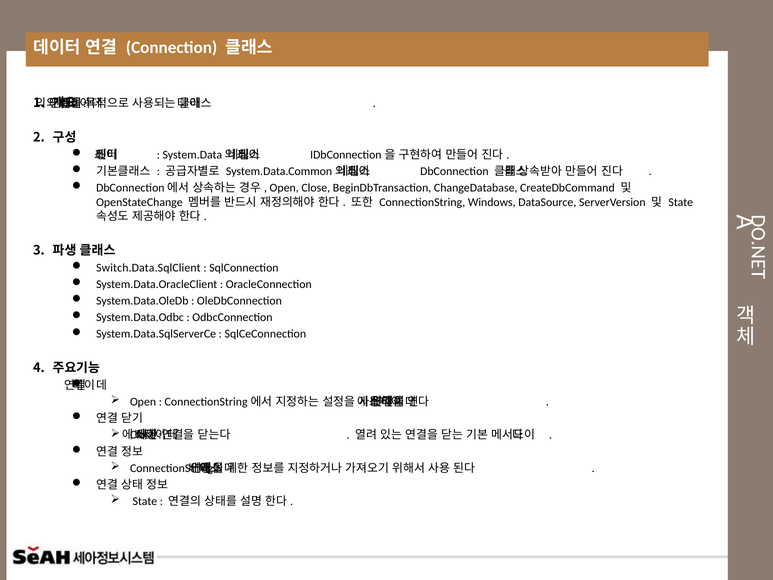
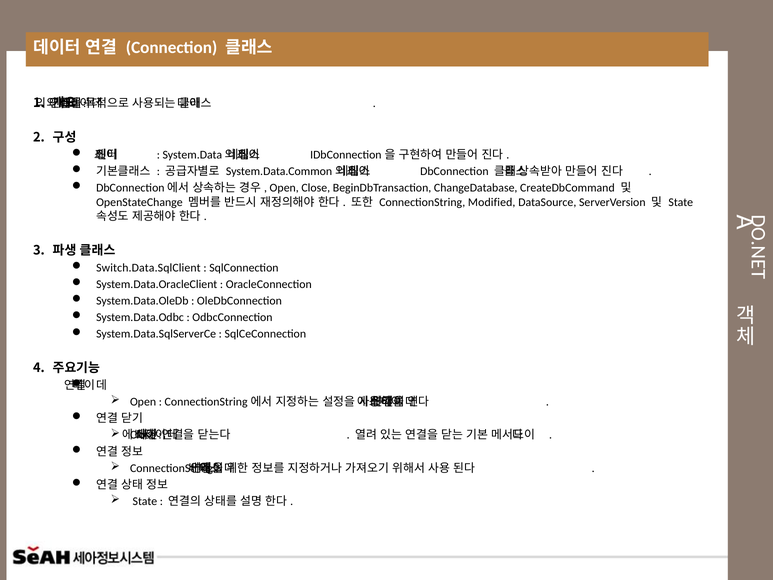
Windows: Windows -> Modified
